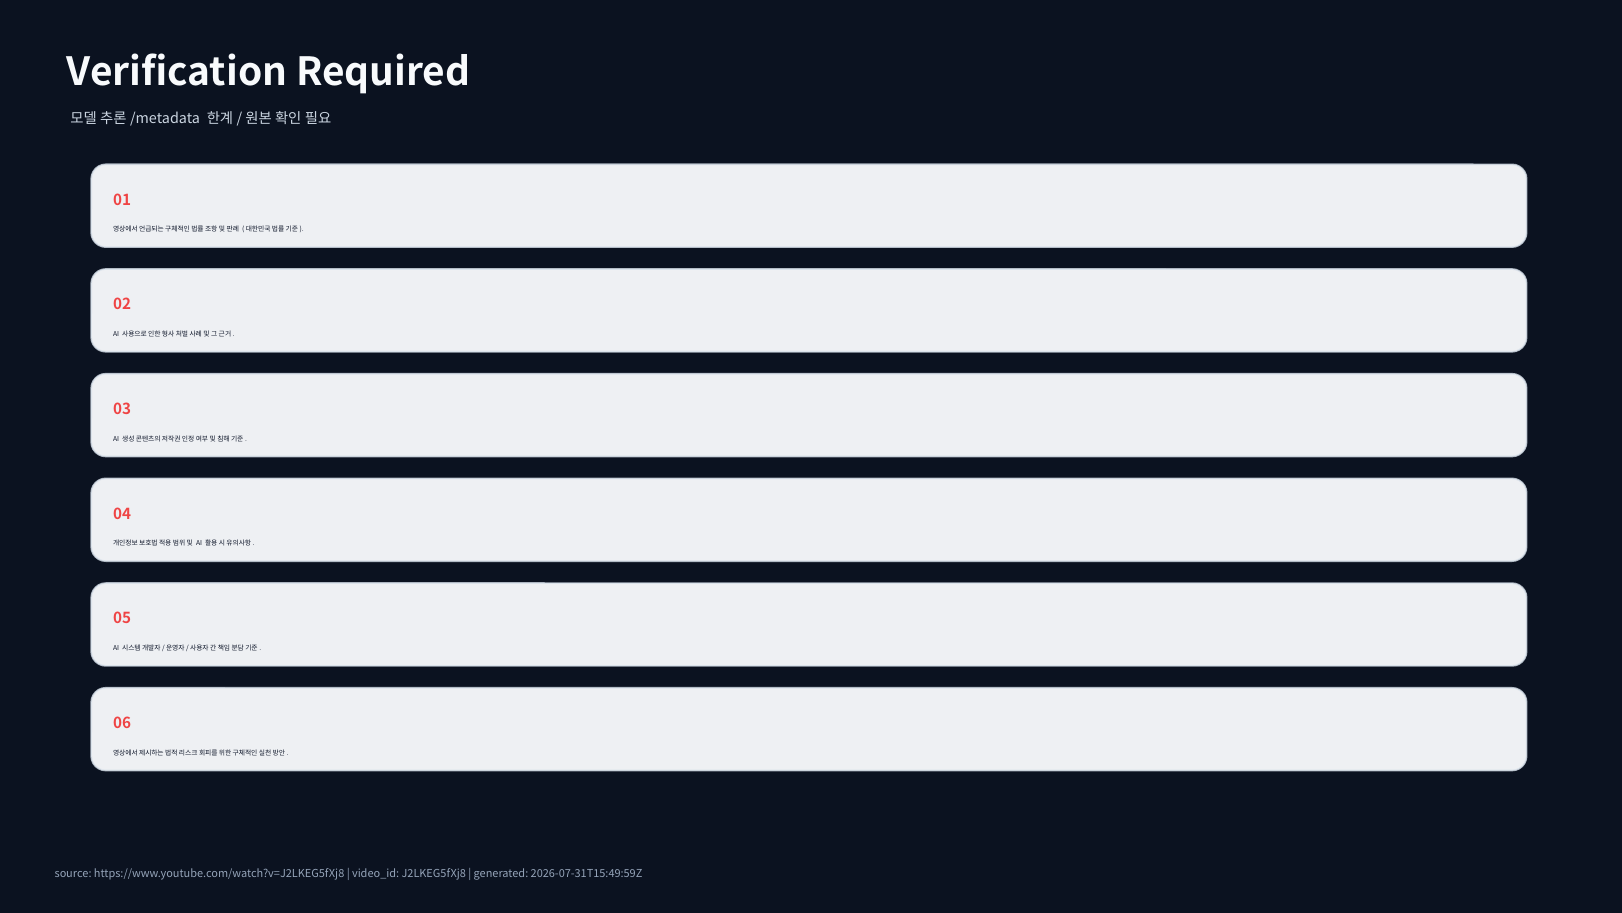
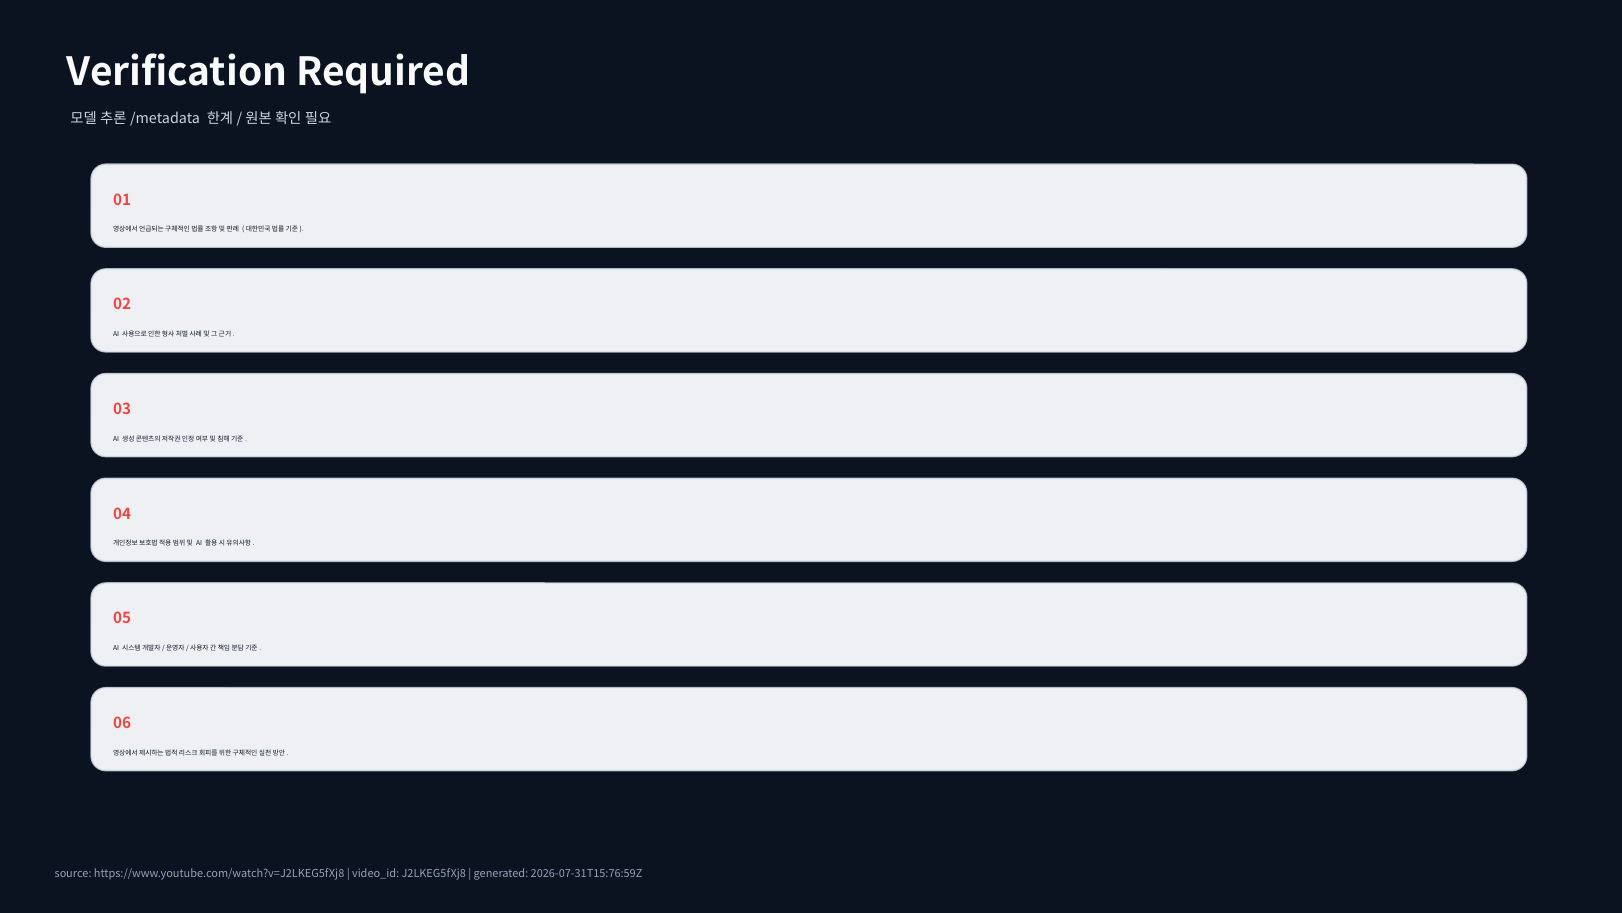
2026-07-31T15:49:59Z: 2026-07-31T15:49:59Z -> 2026-07-31T15:76:59Z
